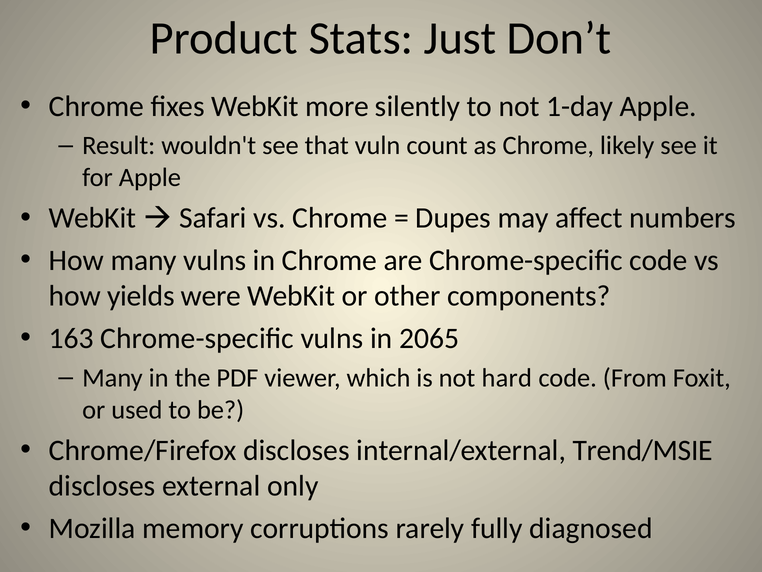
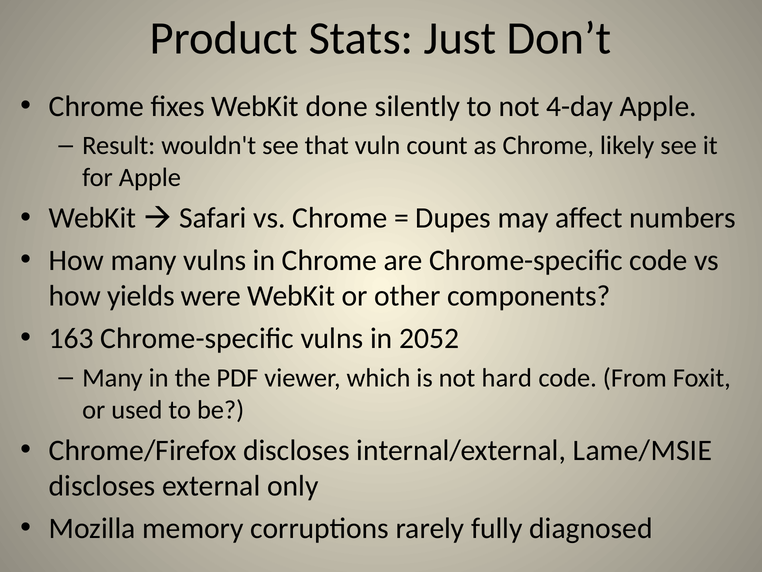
more: more -> done
1-day: 1-day -> 4-day
2065: 2065 -> 2052
Trend/MSIE: Trend/MSIE -> Lame/MSIE
